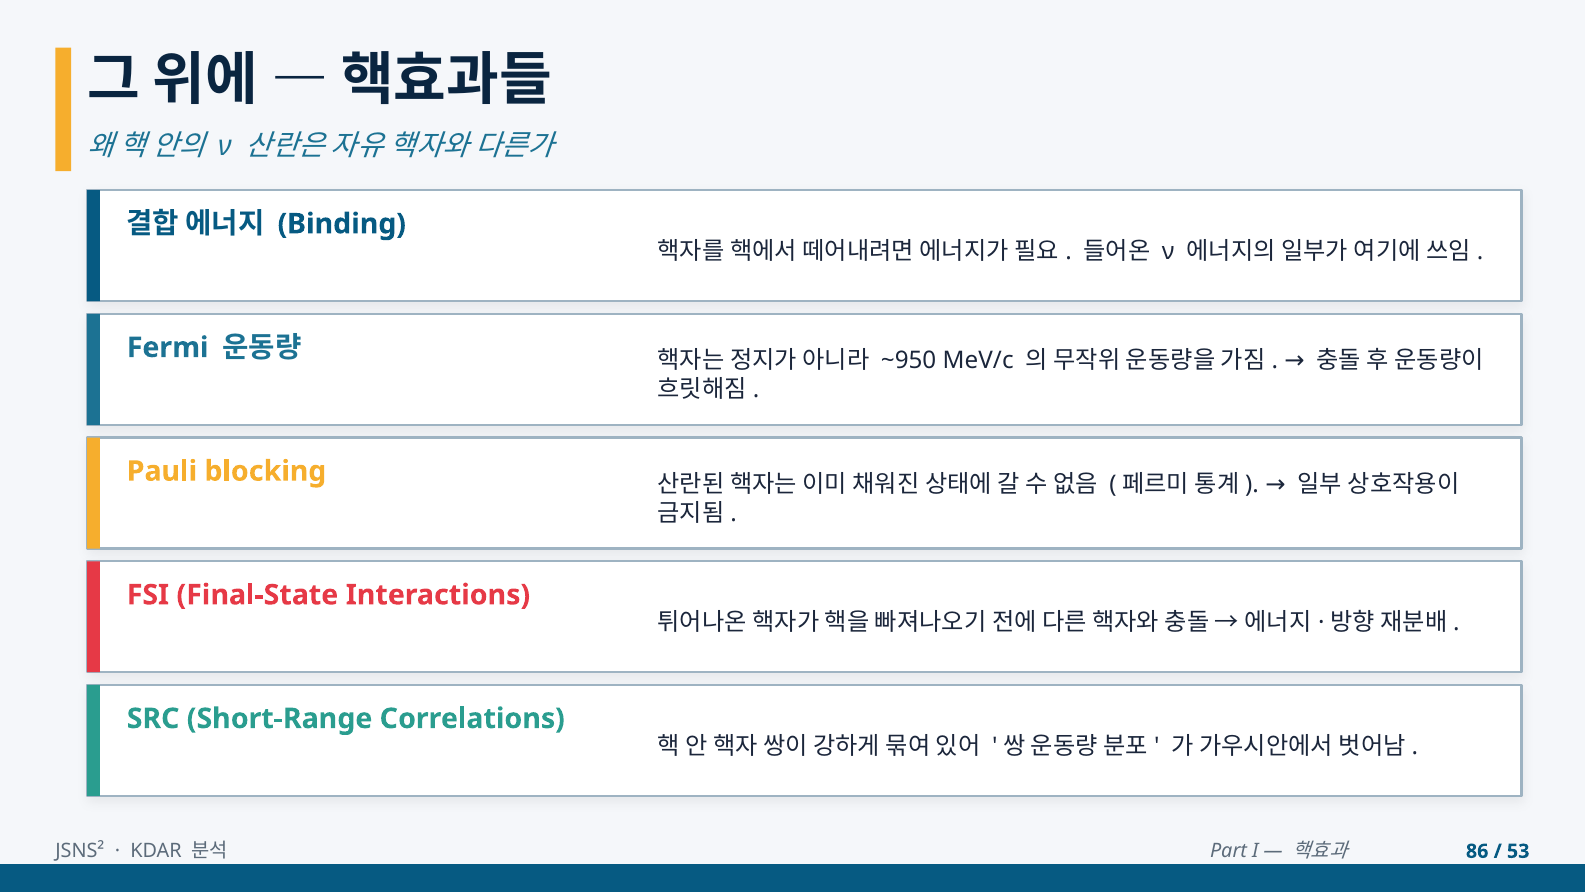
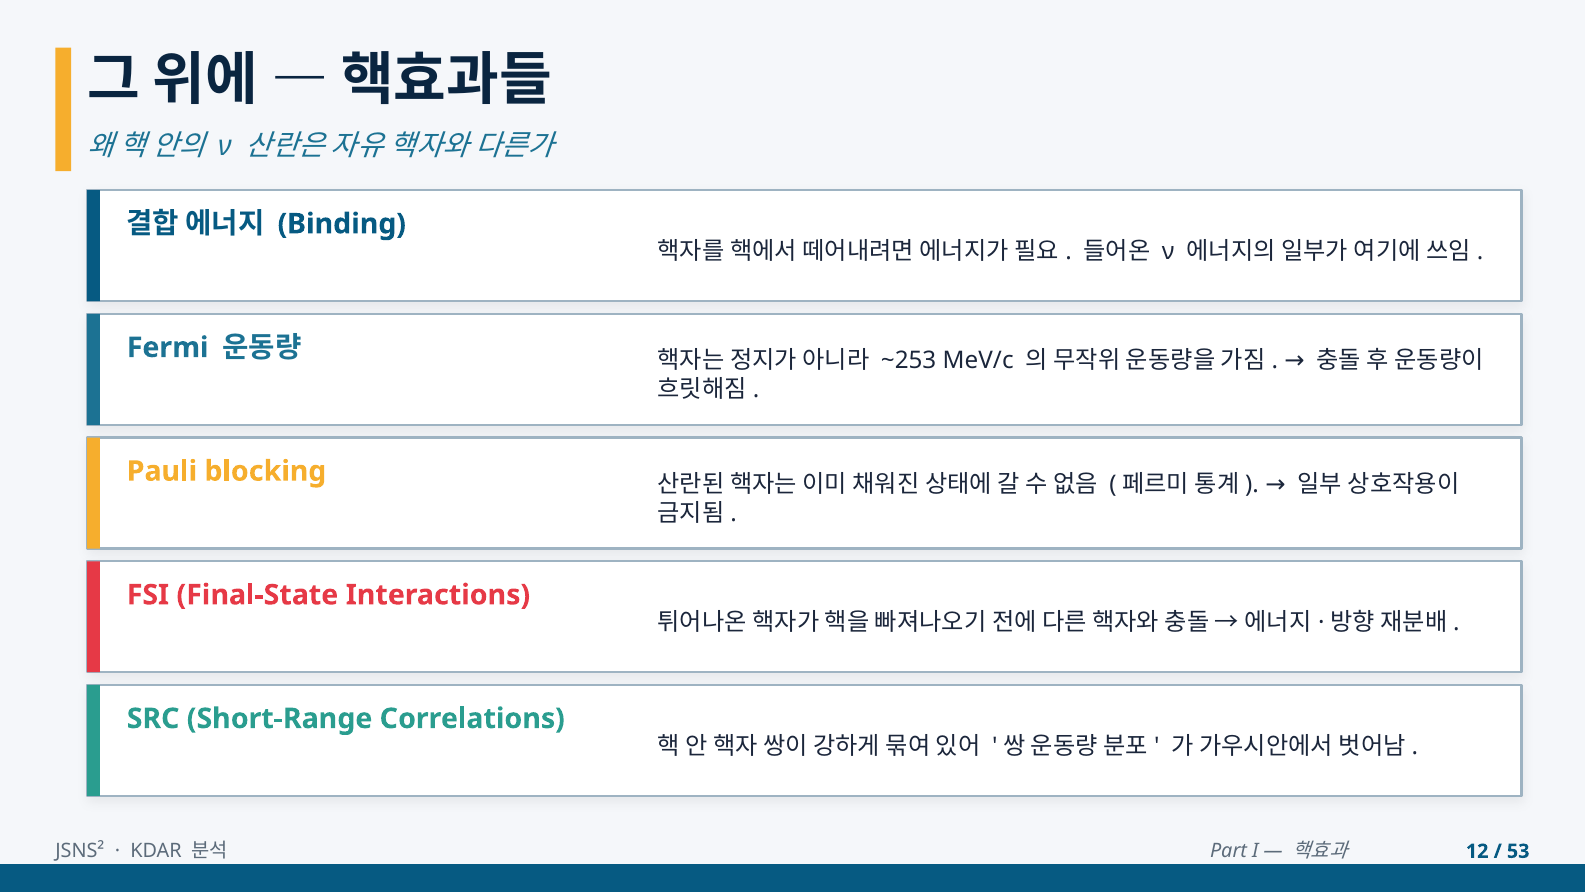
~950: ~950 -> ~253
86: 86 -> 12
